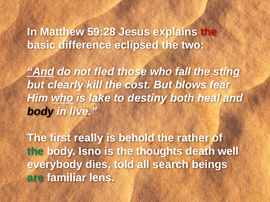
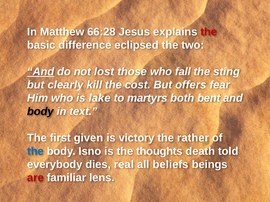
59:28: 59:28 -> 66:28
fled: fled -> lost
blows: blows -> offers
who at (62, 98) underline: present -> none
destiny: destiny -> martyrs
heal: heal -> bent
live: live -> text
really: really -> given
behold: behold -> victory
the at (35, 152) colour: green -> blue
well: well -> told
told: told -> real
search: search -> beliefs
are colour: green -> red
